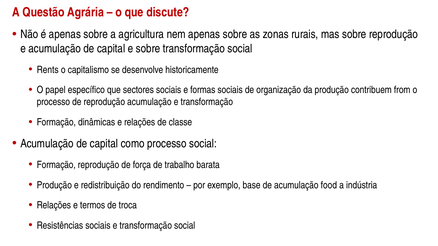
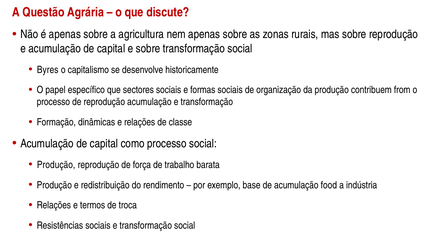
Rents: Rents -> Byres
Formação at (56, 165): Formação -> Produção
